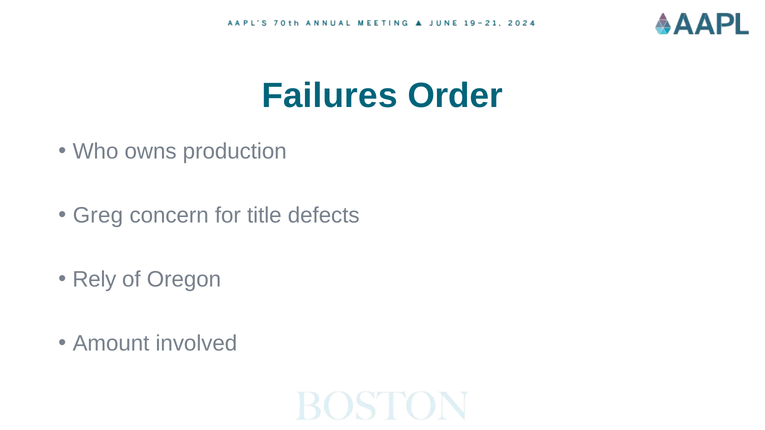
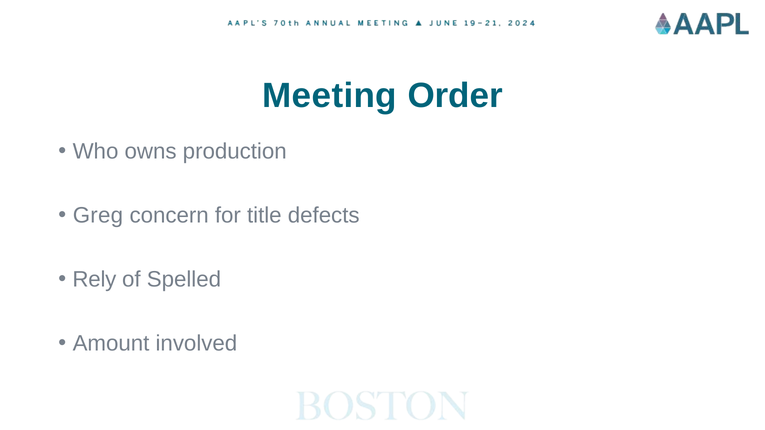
Failures: Failures -> Meeting
Oregon: Oregon -> Spelled
